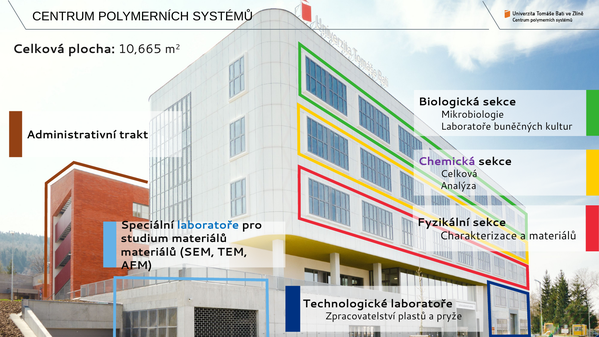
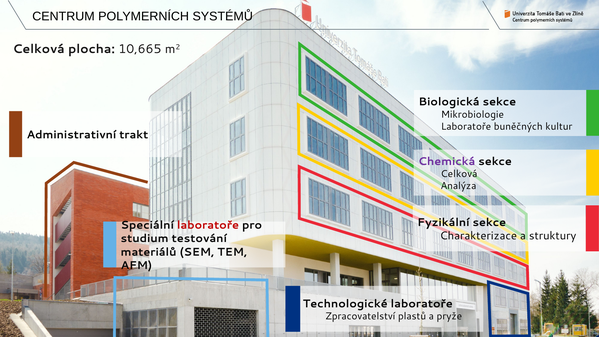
laboratoře at (208, 225) colour: blue -> red
a materiálů: materiálů -> struktury
studium materiálů: materiálů -> testování
